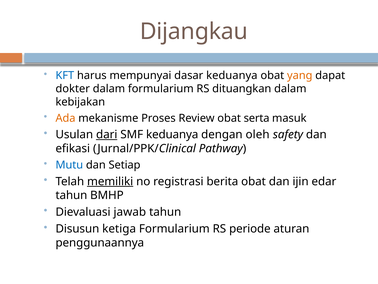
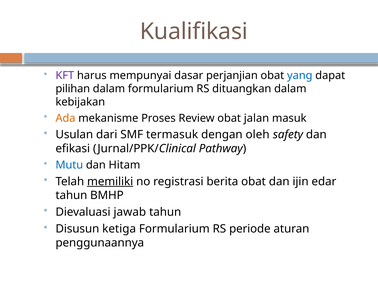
Dijangkau: Dijangkau -> Kualifikasi
KFT colour: blue -> purple
dasar keduanya: keduanya -> perjanjian
yang colour: orange -> blue
dokter: dokter -> pilihan
serta: serta -> jalan
dari underline: present -> none
SMF keduanya: keduanya -> termasuk
Setiap: Setiap -> Hitam
